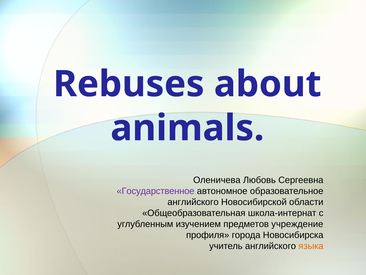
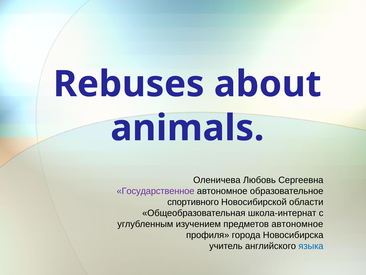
английского at (193, 202): английского -> спортивного
предметов учреждение: учреждение -> автономное
языка colour: orange -> blue
